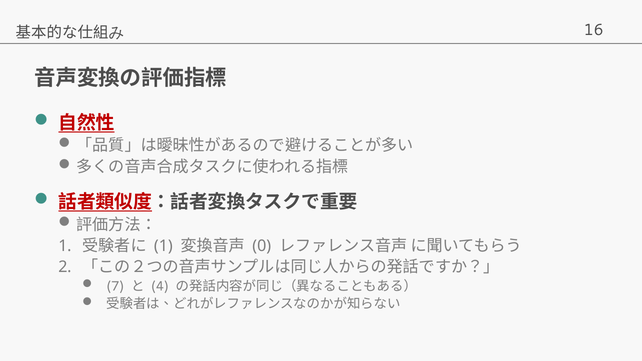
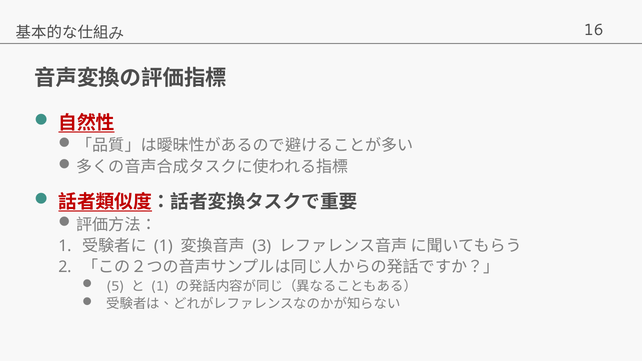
0: 0 -> 3
7: 7 -> 5
4 at (160, 286): 4 -> 1
